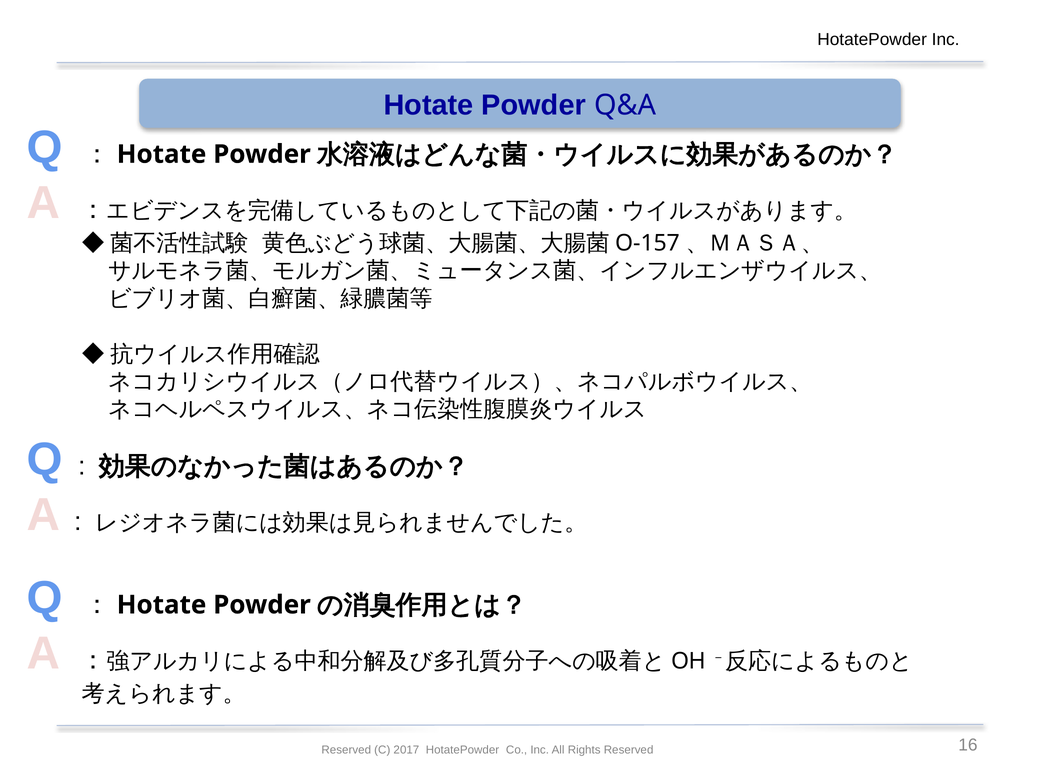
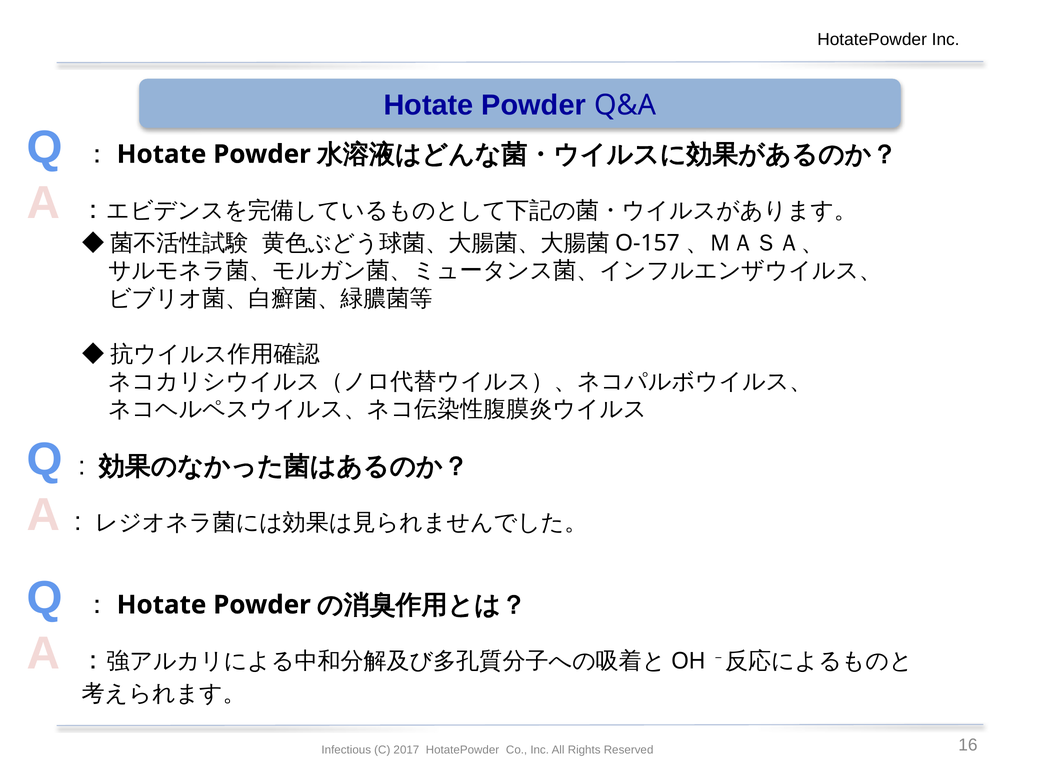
Reserved at (346, 750): Reserved -> Infectious
